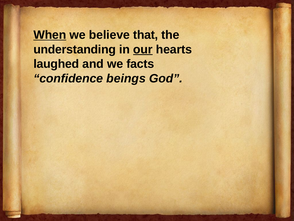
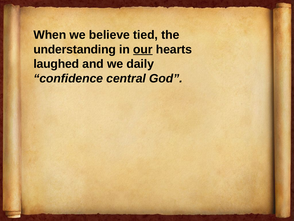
When underline: present -> none
that: that -> tied
facts: facts -> daily
beings: beings -> central
